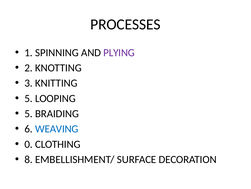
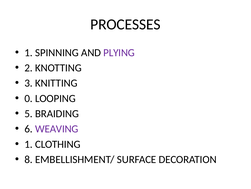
5 at (29, 98): 5 -> 0
WEAVING colour: blue -> purple
0 at (29, 144): 0 -> 1
